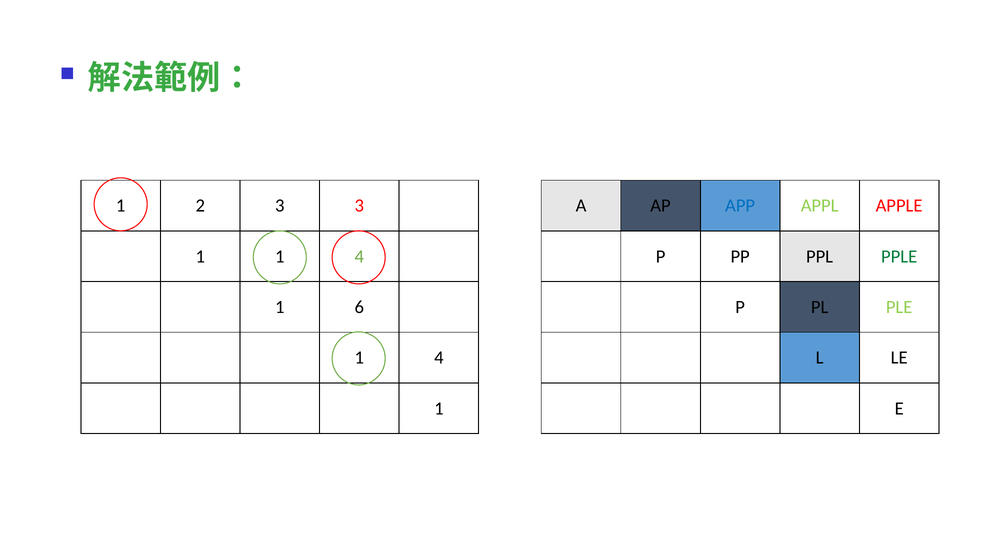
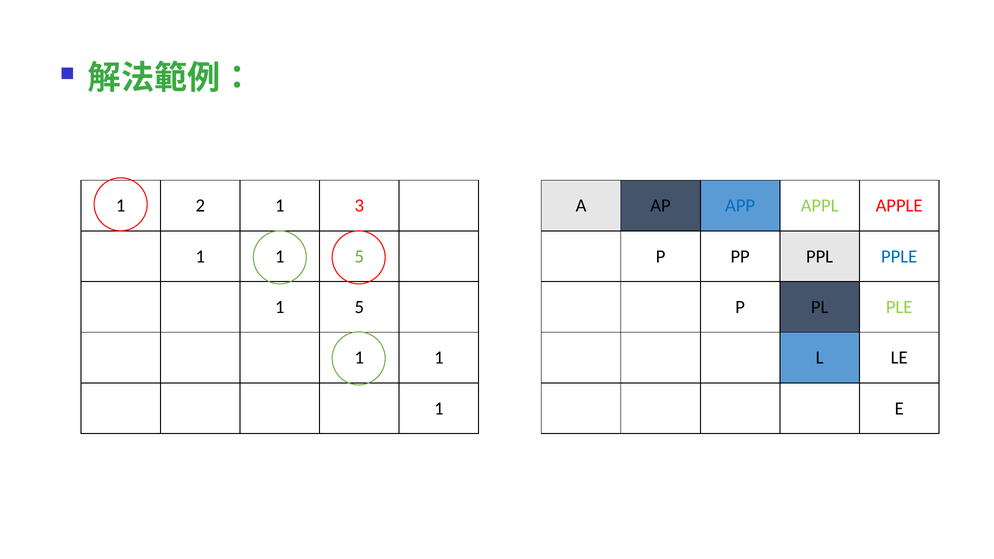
2 3: 3 -> 1
1 1 4: 4 -> 5
PPLE colour: green -> blue
6 at (359, 307): 6 -> 5
4 at (439, 358): 4 -> 1
